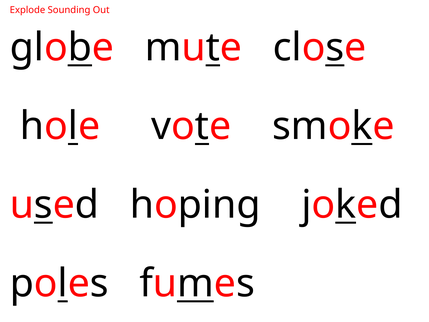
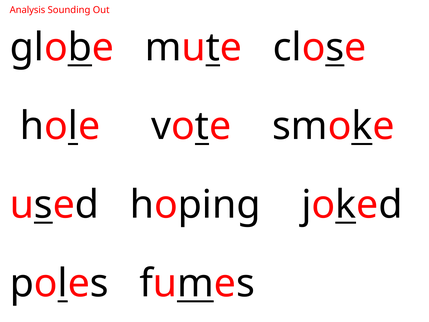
Explode: Explode -> Analysis
